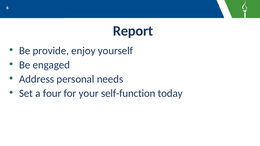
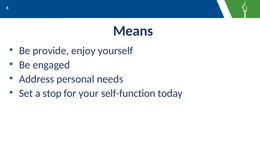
Report: Report -> Means
four: four -> stop
